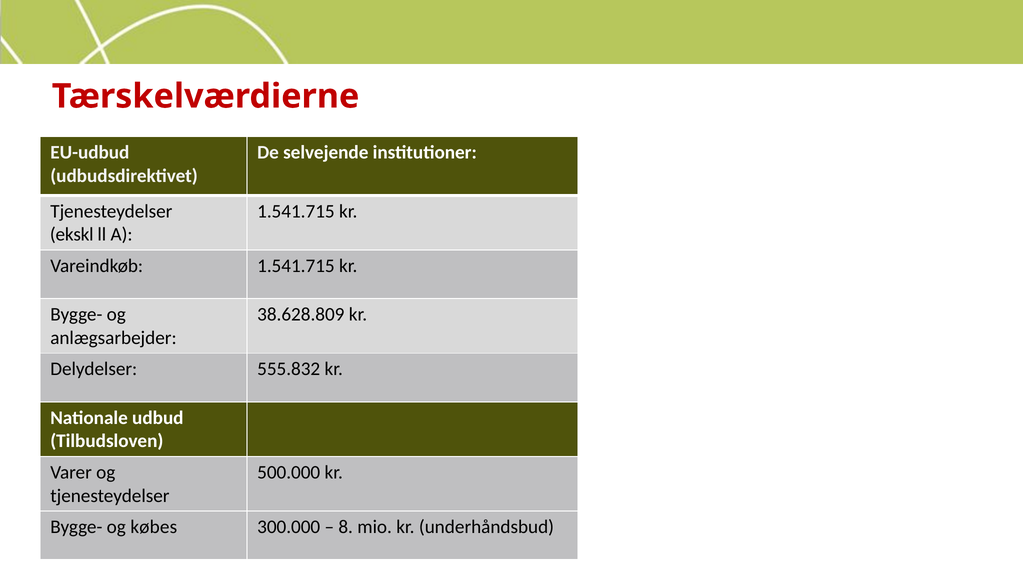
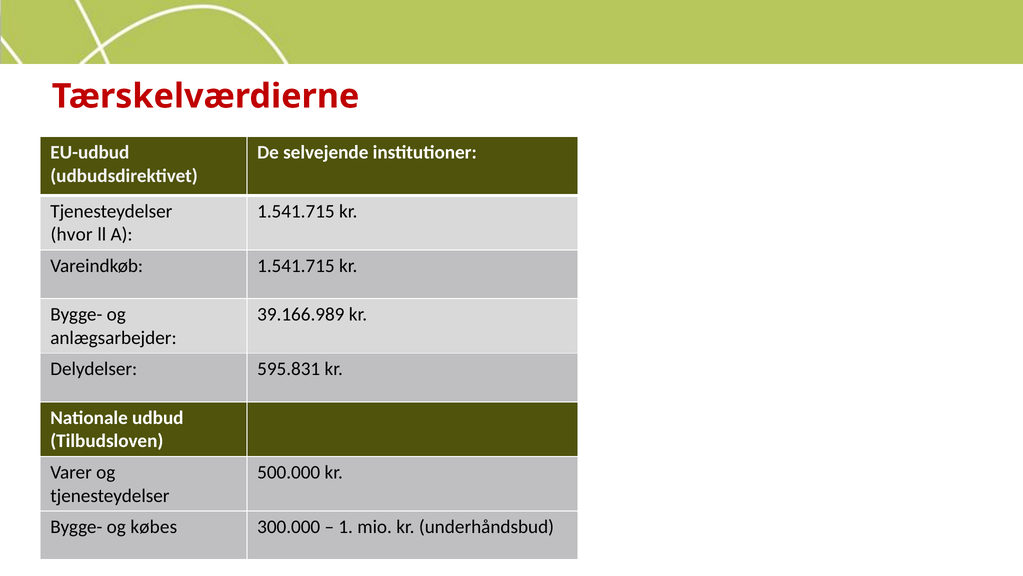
ekskl: ekskl -> hvor
38.628.809: 38.628.809 -> 39.166.989
555.832: 555.832 -> 595.831
8: 8 -> 1
